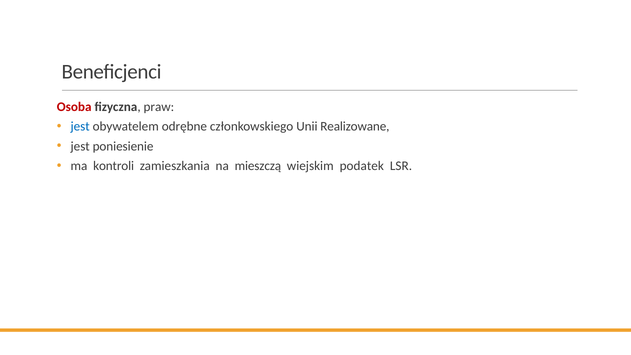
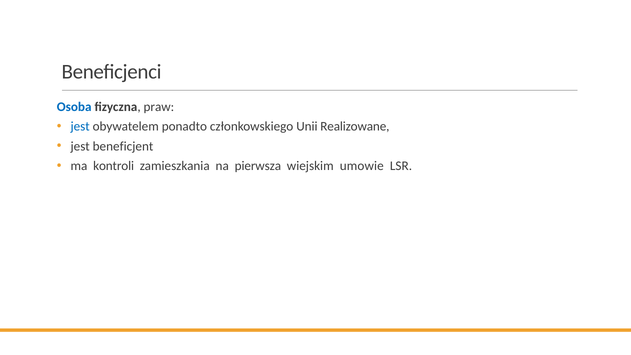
Osoba colour: red -> blue
odrębne: odrębne -> ponadto
poniesienie: poniesienie -> beneficjent
mieszczą: mieszczą -> pierwsza
podatek: podatek -> umowie
